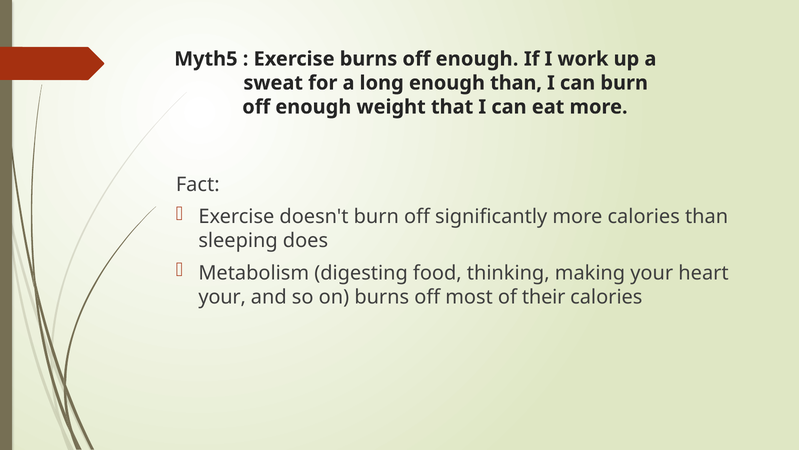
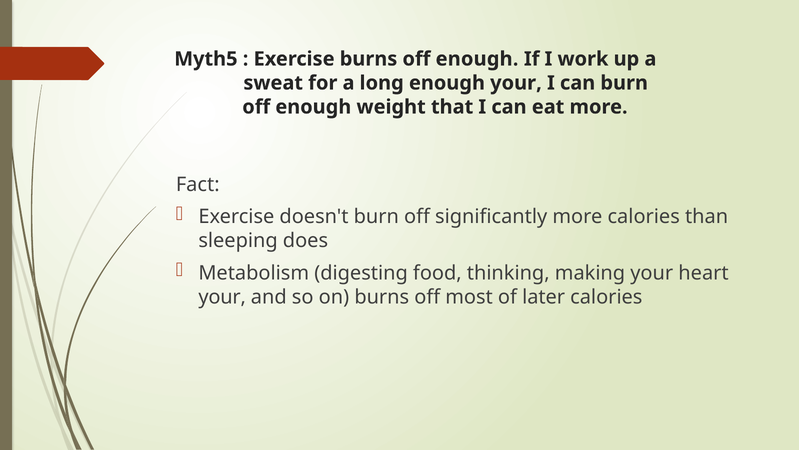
enough than: than -> your
their: their -> later
